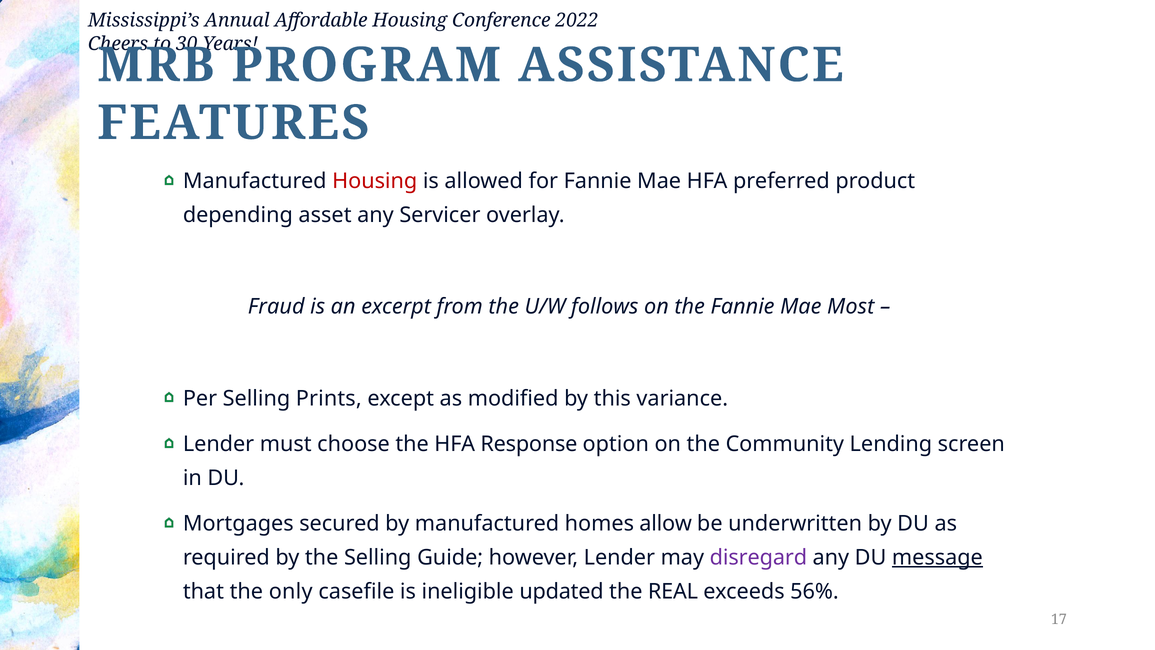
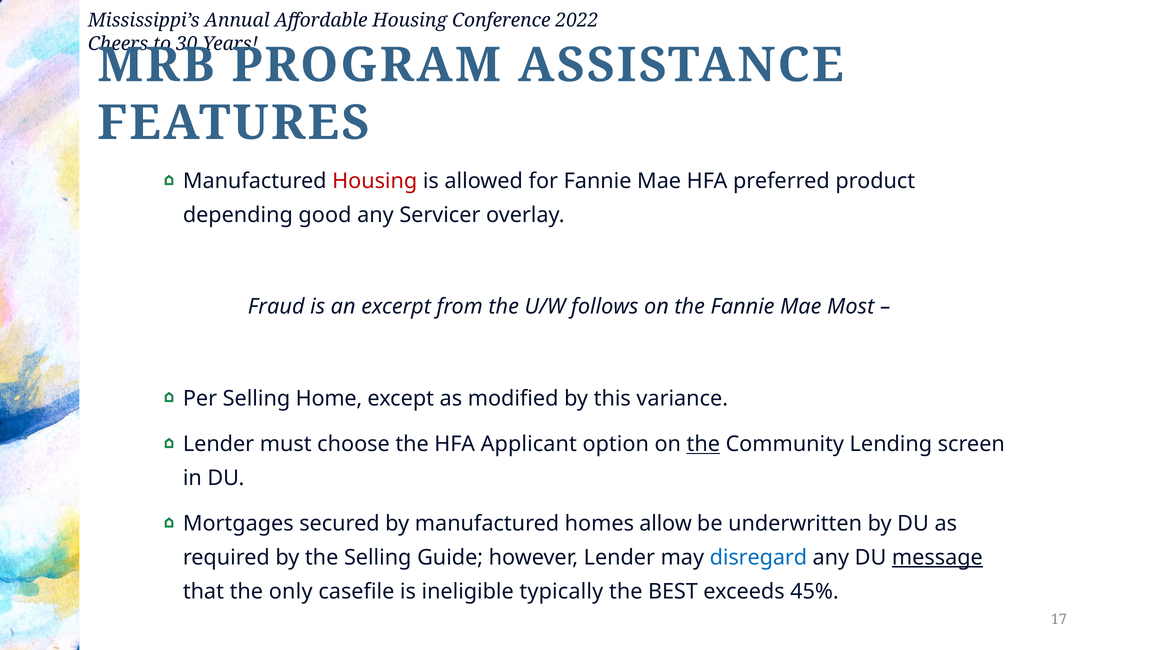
asset: asset -> good
Prints: Prints -> Home
Response: Response -> Applicant
the at (703, 444) underline: none -> present
disregard colour: purple -> blue
updated: updated -> typically
REAL: REAL -> BEST
56%: 56% -> 45%
